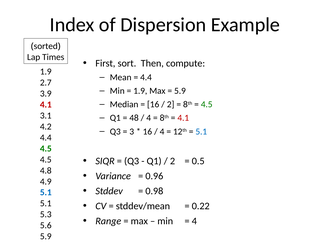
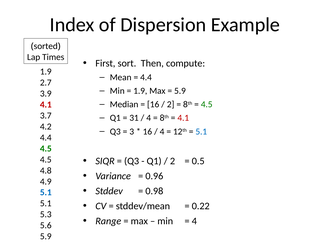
3.1: 3.1 -> 3.7
48: 48 -> 31
